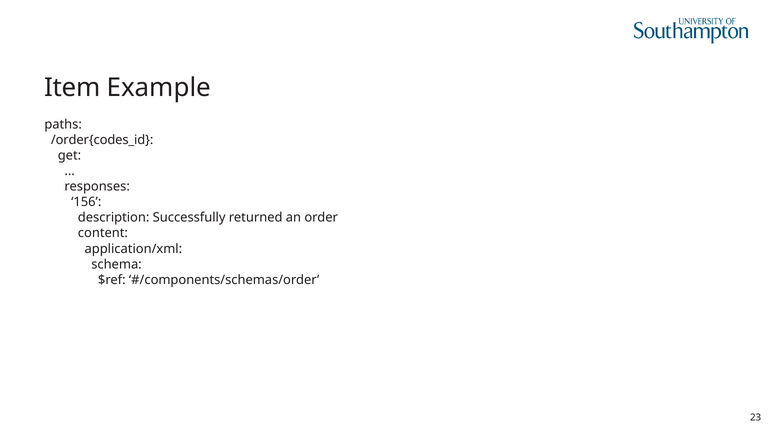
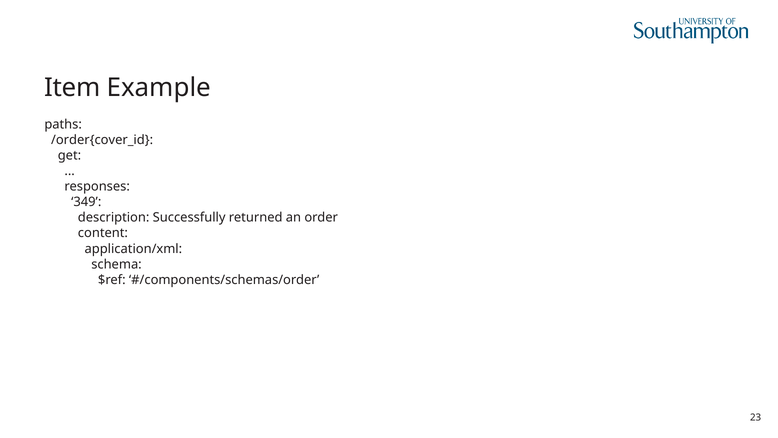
/order{codes_id: /order{codes_id -> /order{cover_id
156: 156 -> 349
